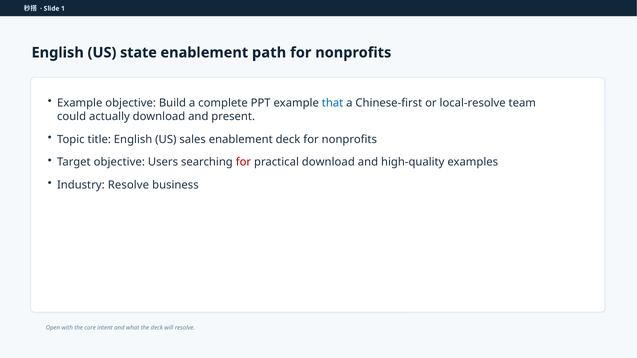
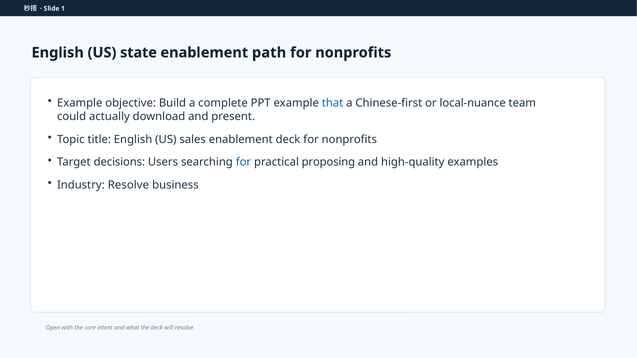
local-resolve: local-resolve -> local-nuance
Target objective: objective -> decisions
for at (243, 162) colour: red -> blue
practical download: download -> proposing
